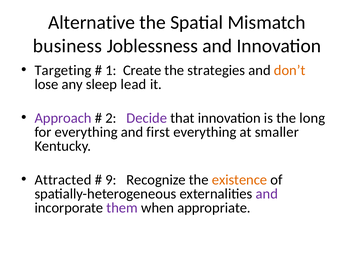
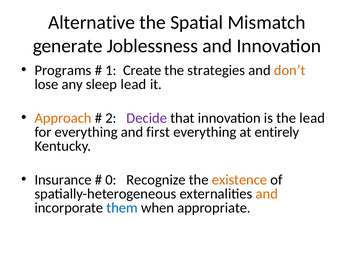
business: business -> generate
Targeting: Targeting -> Programs
Approach colour: purple -> orange
the long: long -> lead
smaller: smaller -> entirely
Attracted: Attracted -> Insurance
9: 9 -> 0
and at (267, 193) colour: purple -> orange
them colour: purple -> blue
